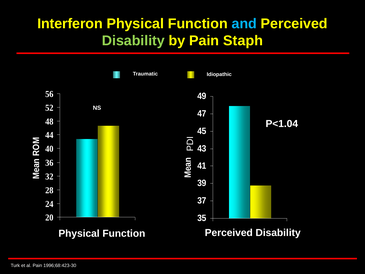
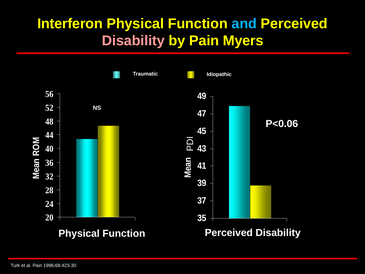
Disability at (133, 41) colour: light green -> pink
Staph: Staph -> Myers
P<1.04: P<1.04 -> P<0.06
